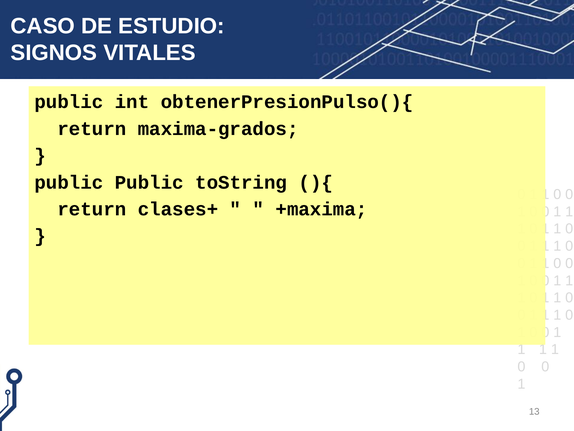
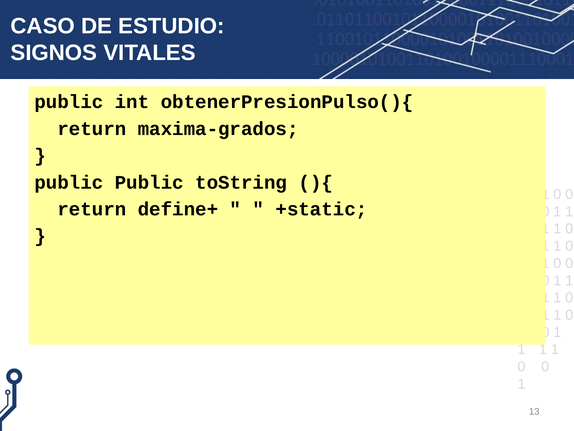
clases+: clases+ -> define+
+maxima: +maxima -> +static
